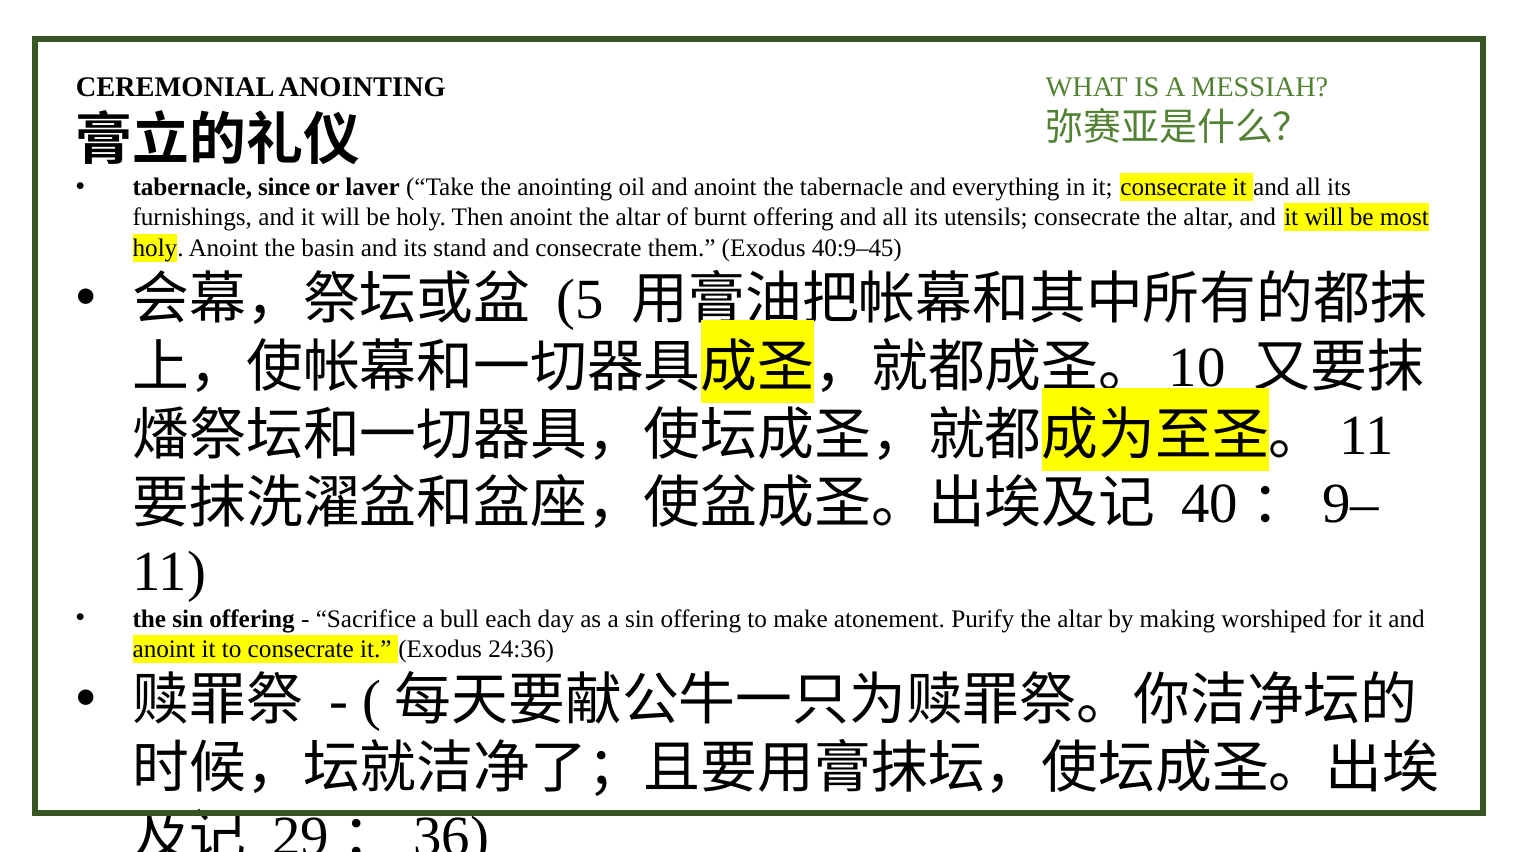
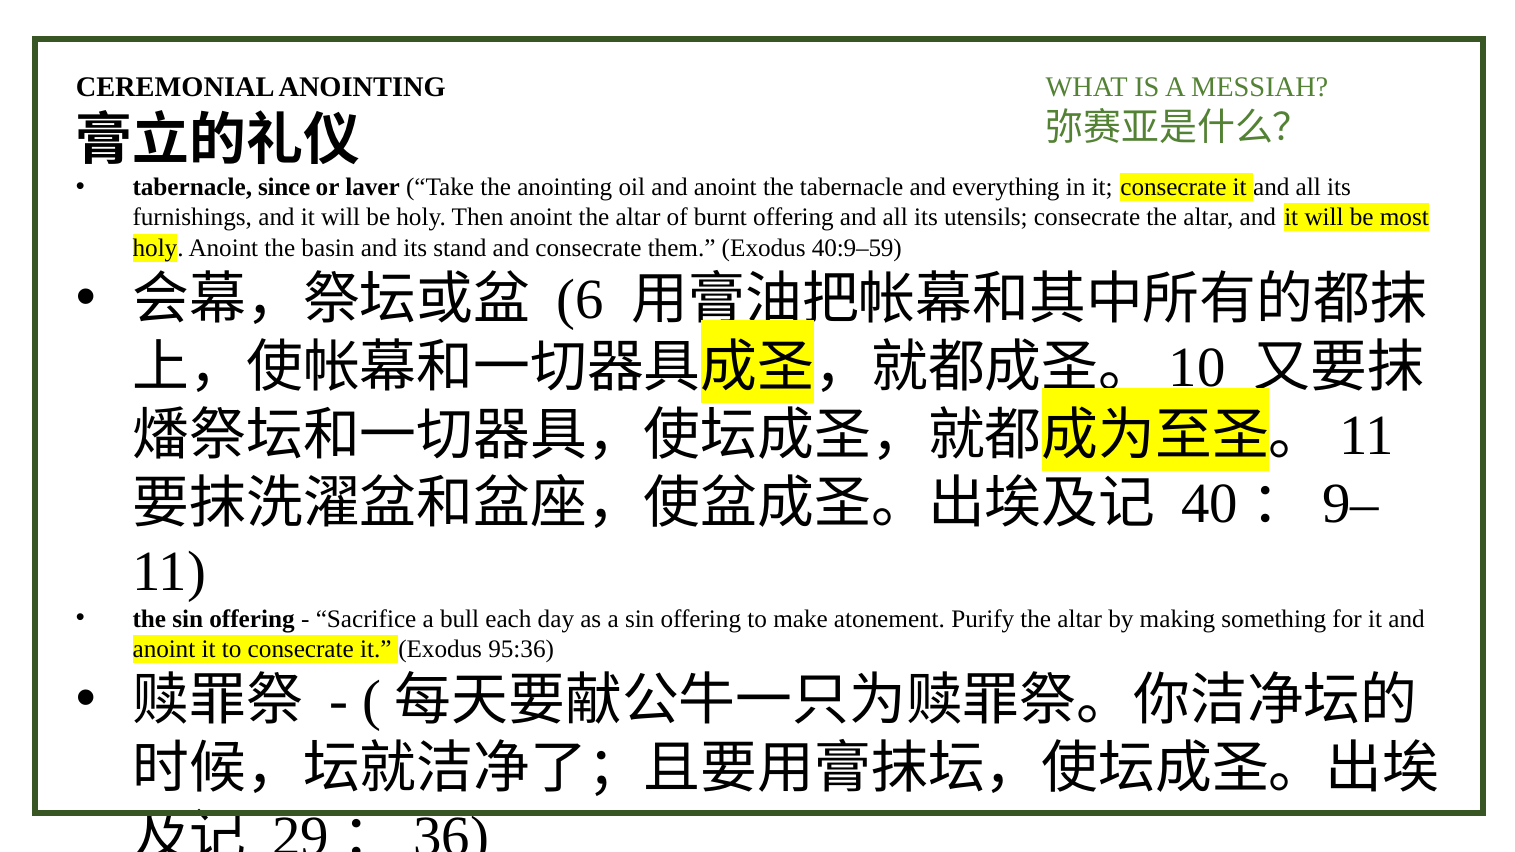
40:9–45: 40:9–45 -> 40:9–59
5: 5 -> 6
worshiped: worshiped -> something
24:36: 24:36 -> 95:36
